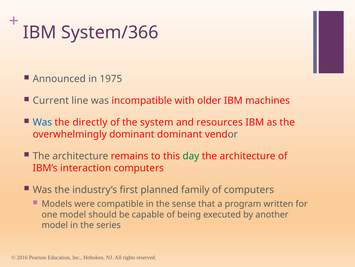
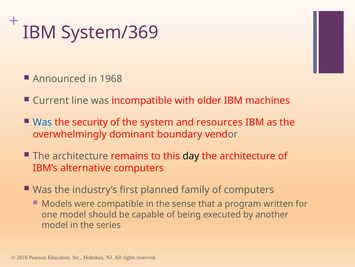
System/366: System/366 -> System/369
1975: 1975 -> 1968
directly: directly -> security
dominant dominant: dominant -> boundary
day colour: green -> black
interaction: interaction -> alternative
